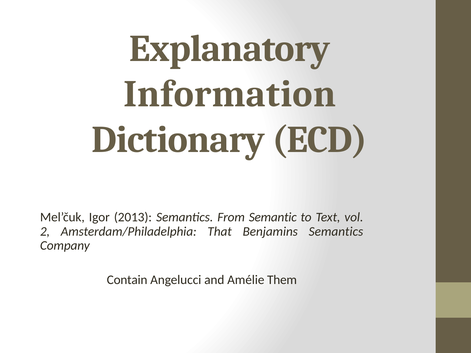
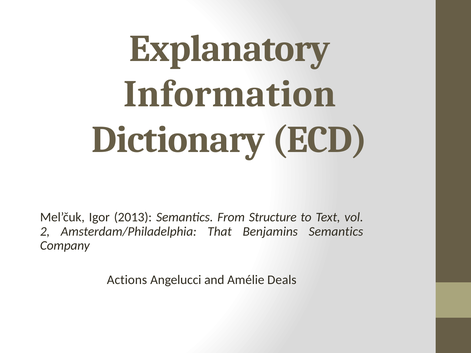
Semantic: Semantic -> Structure
Contain: Contain -> Actions
Them: Them -> Deals
